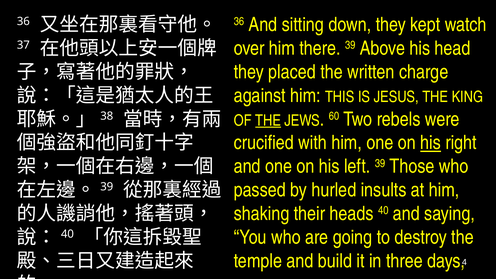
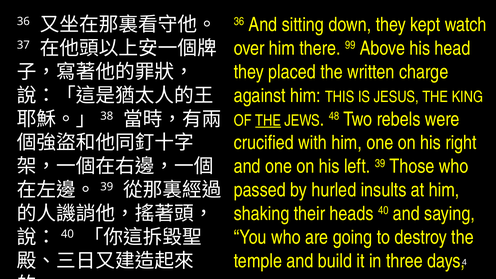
there 39: 39 -> 99
60: 60 -> 48
his at (431, 143) underline: present -> none
